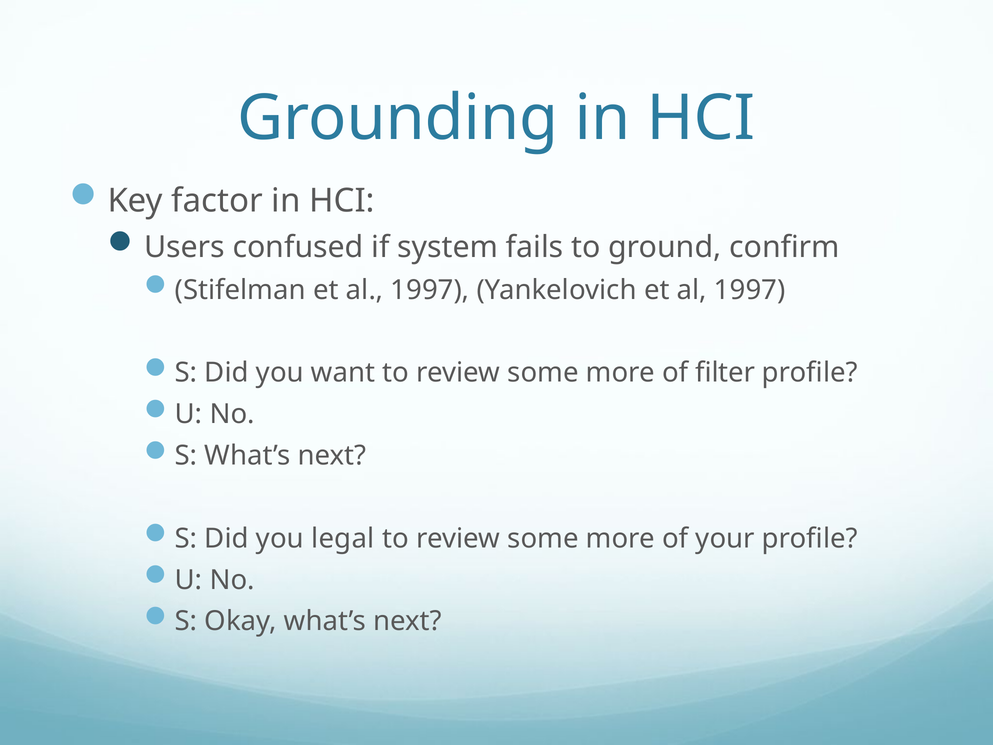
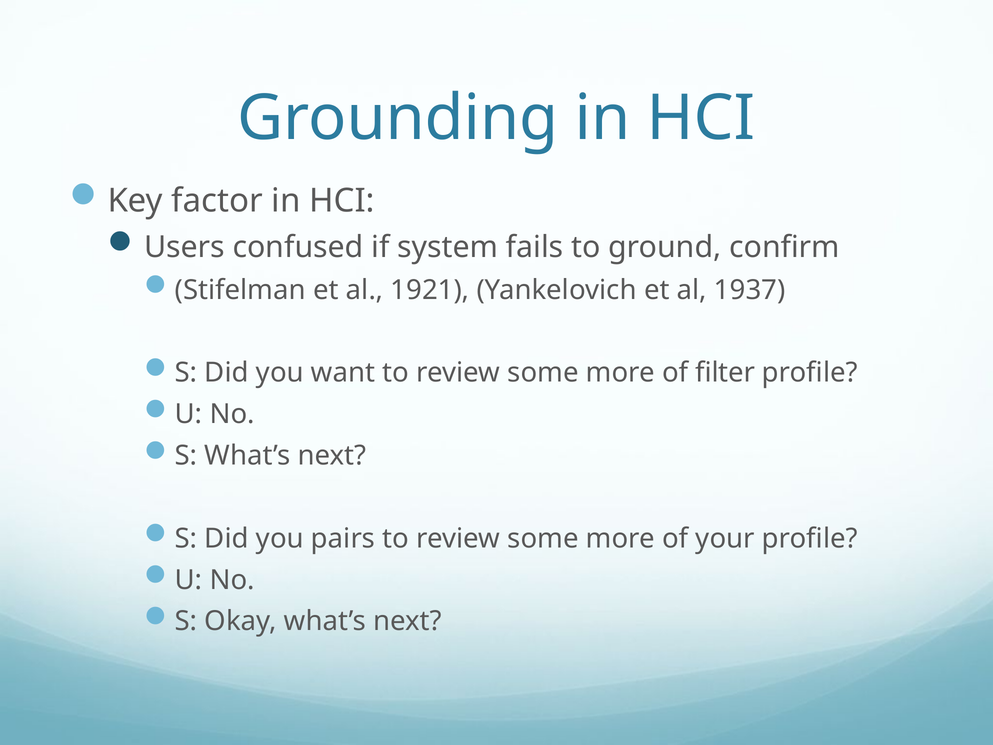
Stifelman et al 1997: 1997 -> 1921
Yankelovich et al 1997: 1997 -> 1937
legal: legal -> pairs
